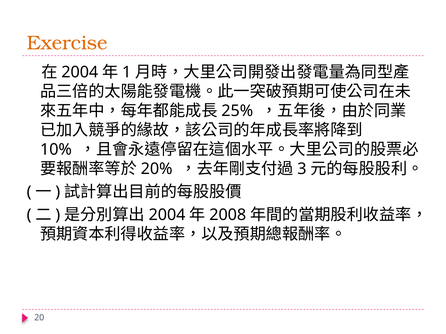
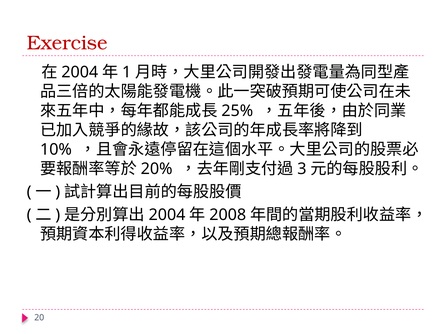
Exercise colour: orange -> red
